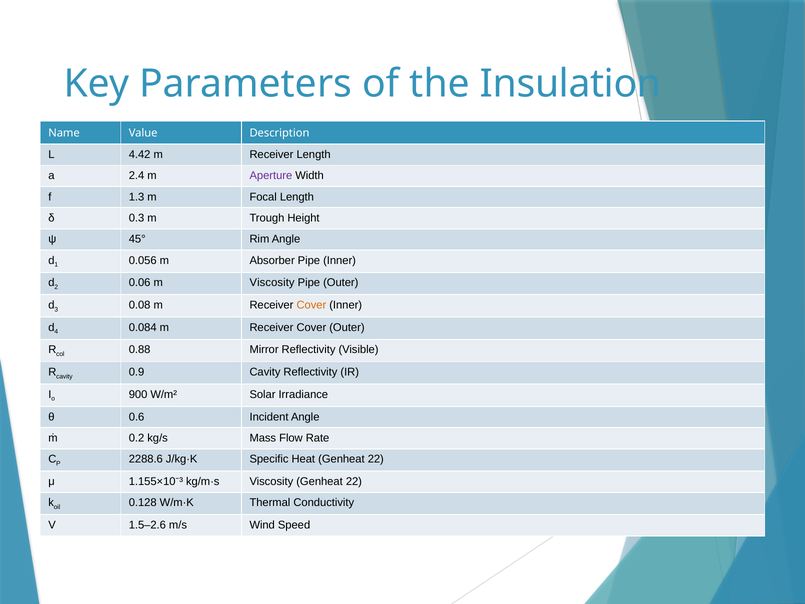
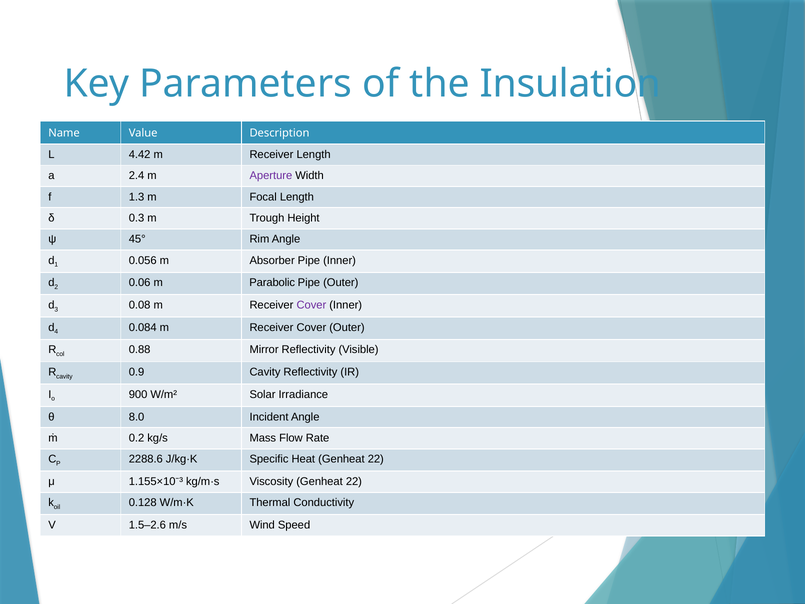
m Viscosity: Viscosity -> Parabolic
Cover at (311, 305) colour: orange -> purple
0.6: 0.6 -> 8.0
